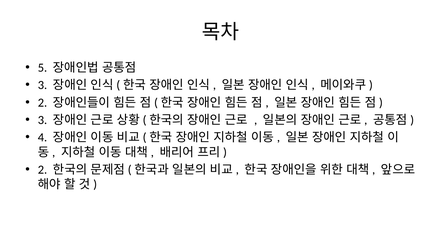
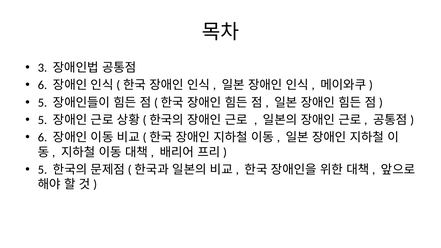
5: 5 -> 3
3 at (42, 85): 3 -> 6
2 at (42, 103): 2 -> 5
3 at (42, 120): 3 -> 5
4 at (42, 137): 4 -> 6
2 at (42, 170): 2 -> 5
